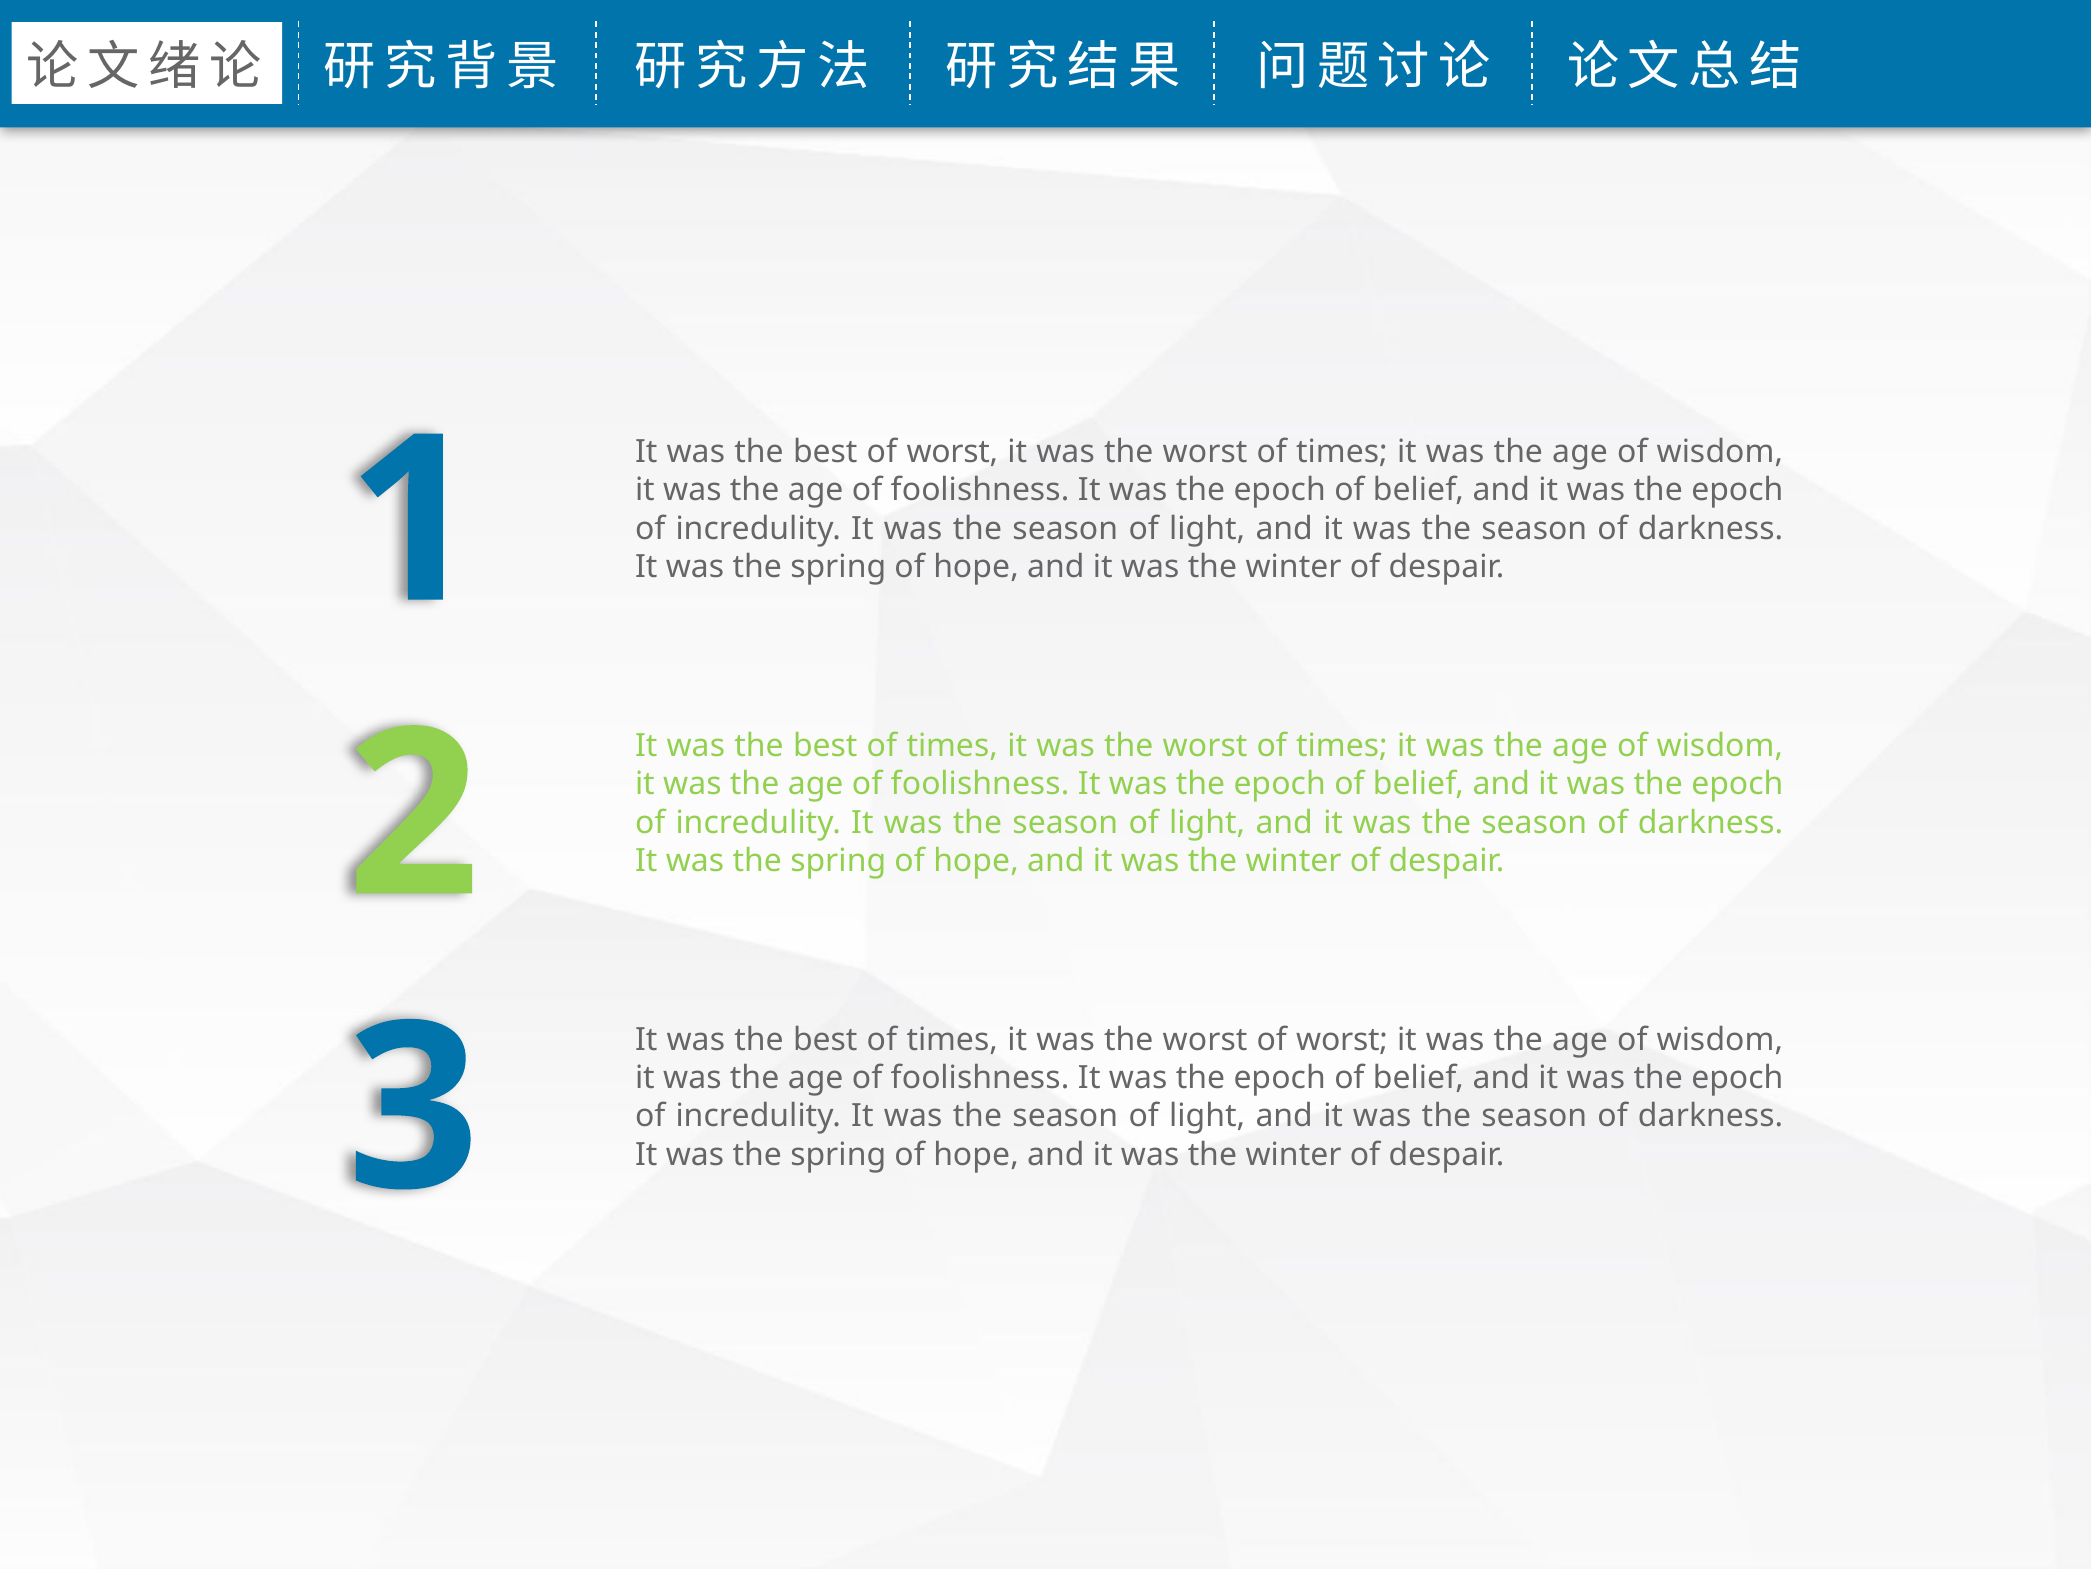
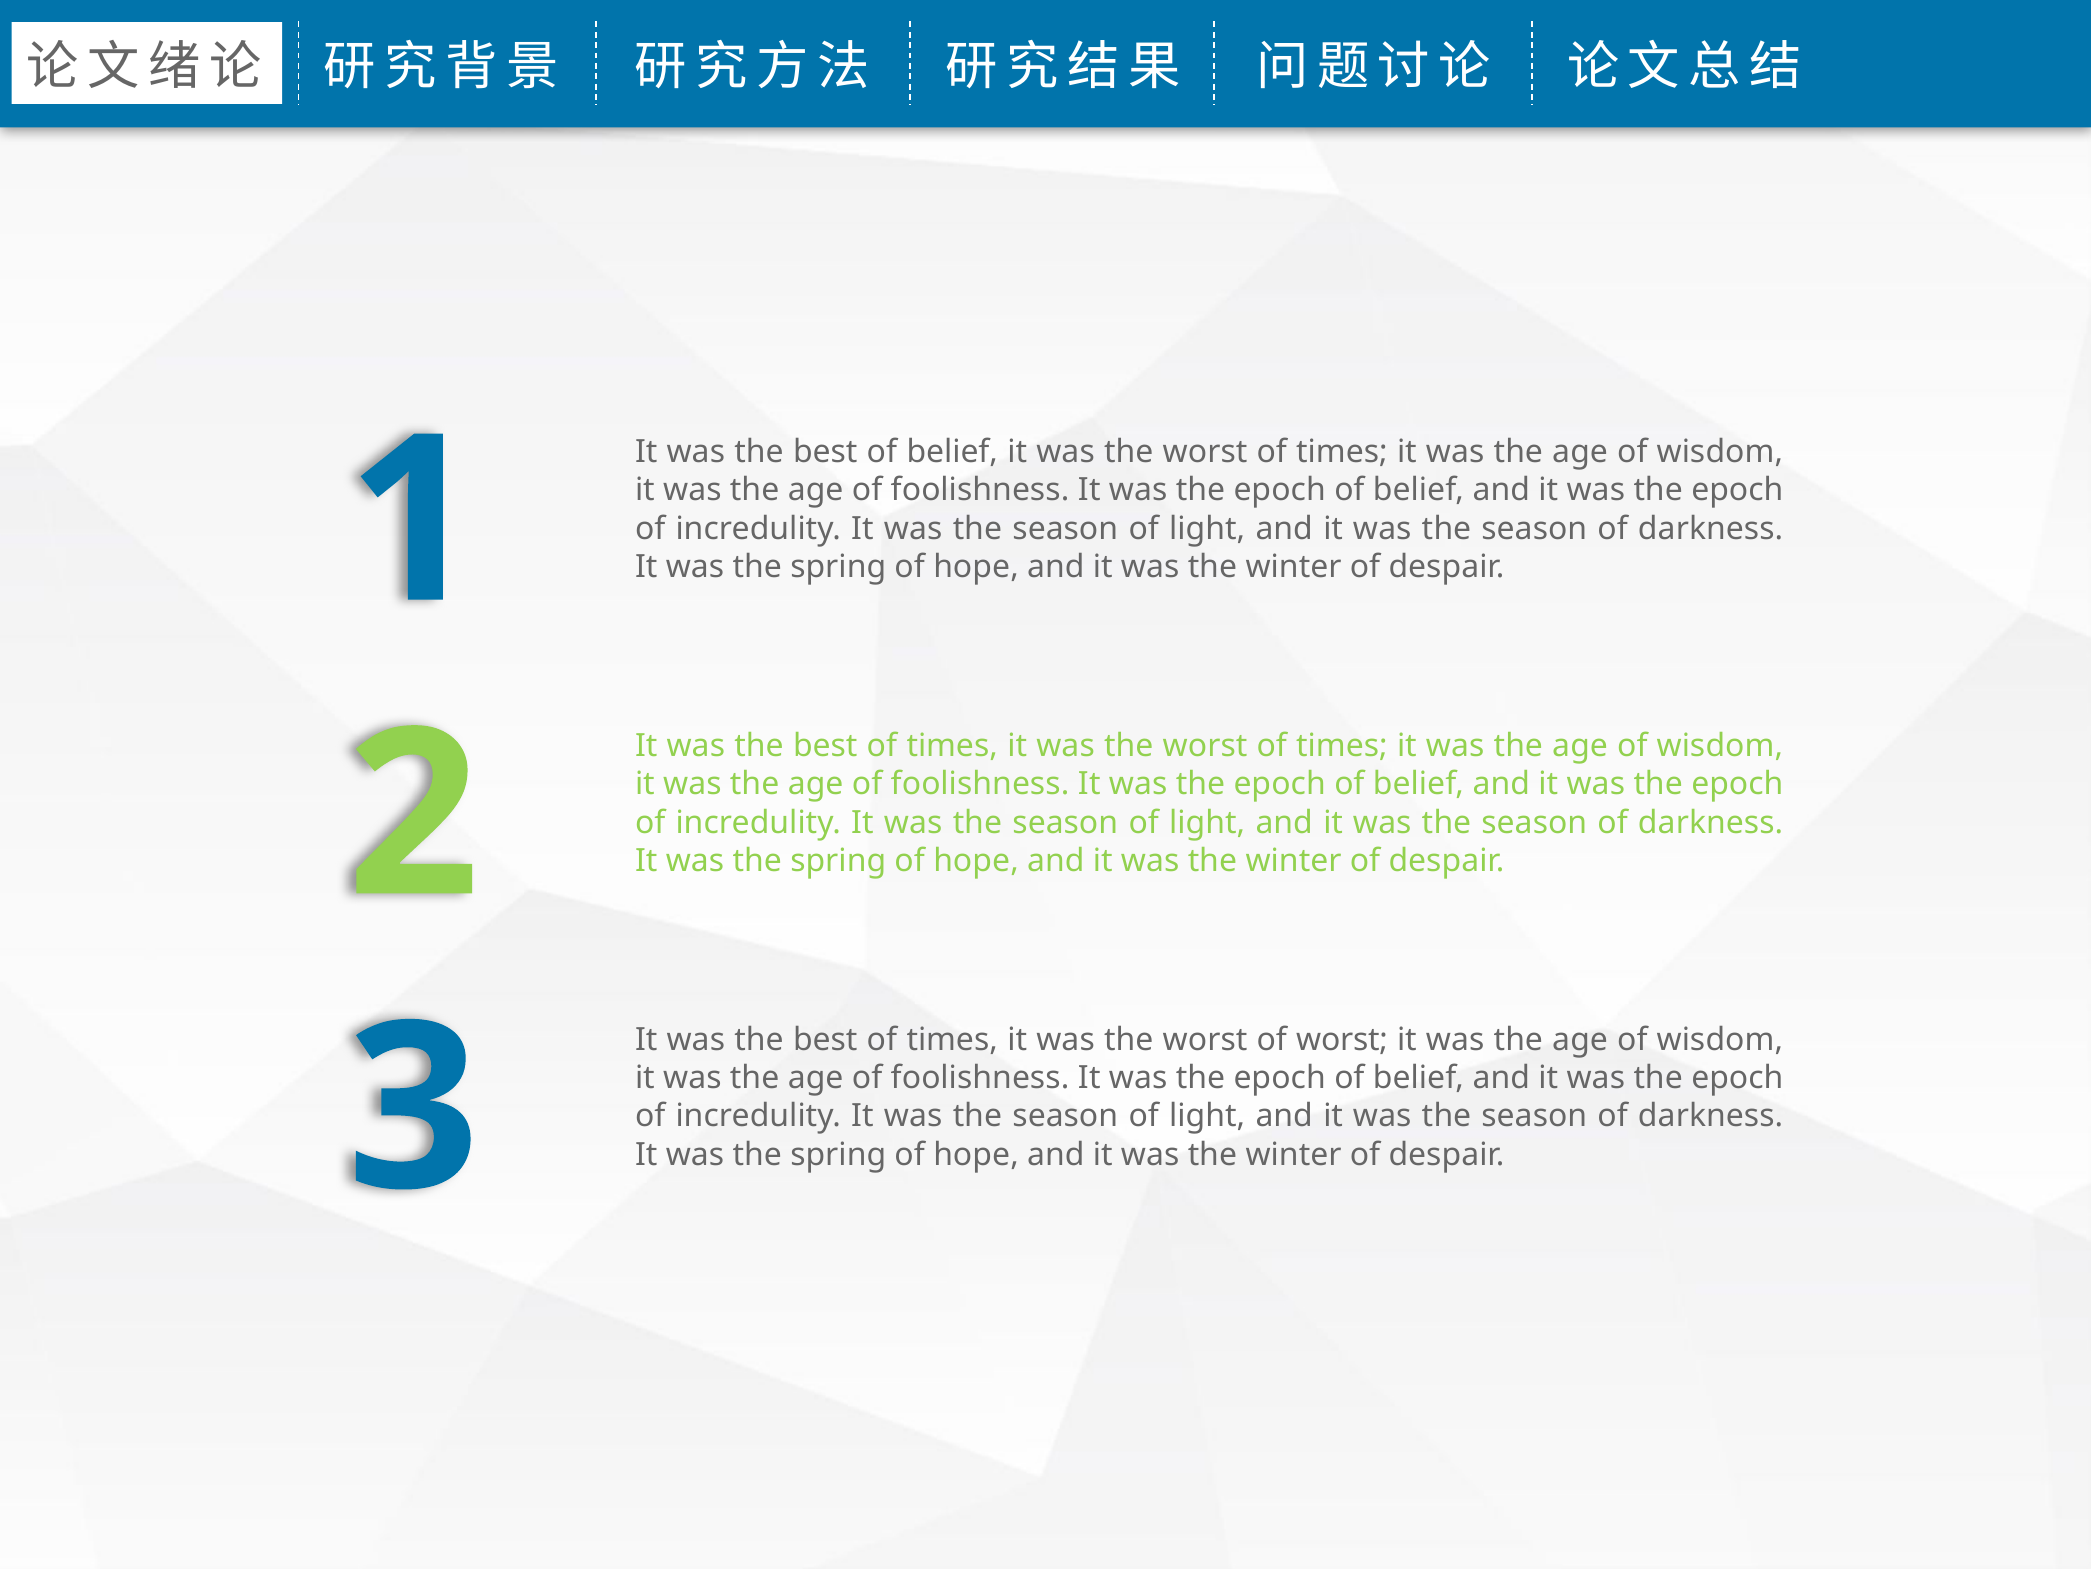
best of worst: worst -> belief
